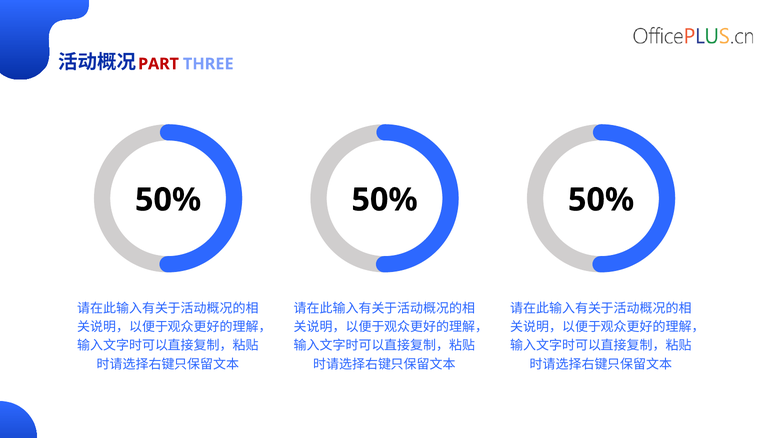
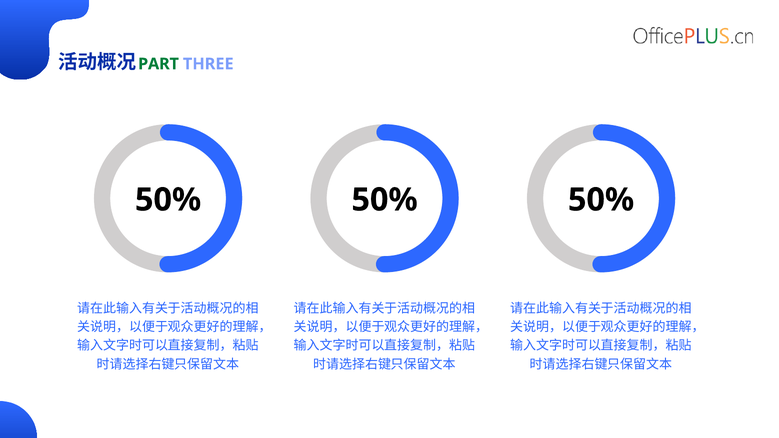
PART colour: red -> green
